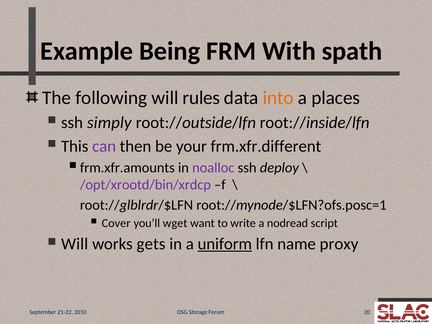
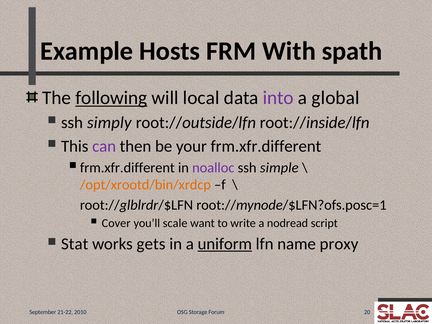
Being: Being -> Hosts
following underline: none -> present
rules: rules -> local
into colour: orange -> purple
places: places -> global
frm.xfr.amounts at (127, 168): frm.xfr.amounts -> frm.xfr.different
deploy: deploy -> simple
/opt/xrootd/bin/xrdcp colour: purple -> orange
wget: wget -> scale
Will at (75, 244): Will -> Stat
